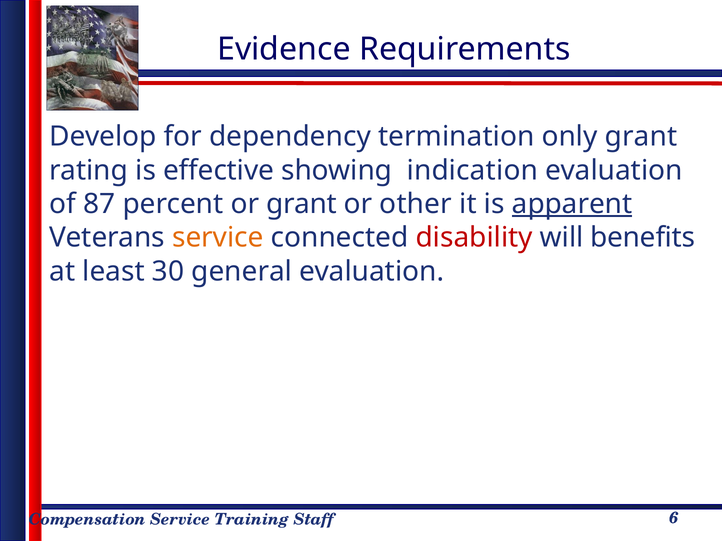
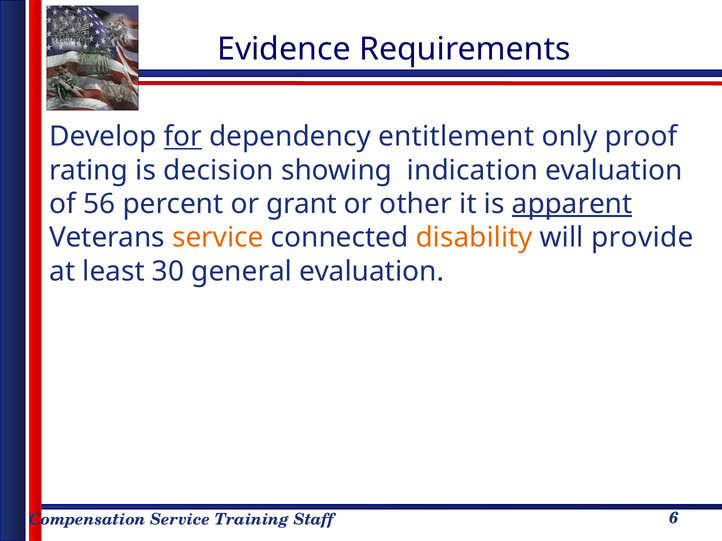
for underline: none -> present
termination: termination -> entitlement
only grant: grant -> proof
effective: effective -> decision
87: 87 -> 56
disability colour: red -> orange
benefits: benefits -> provide
